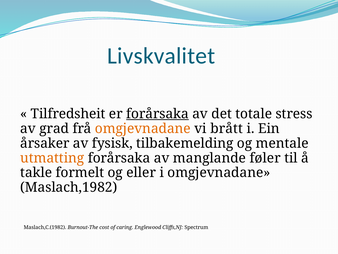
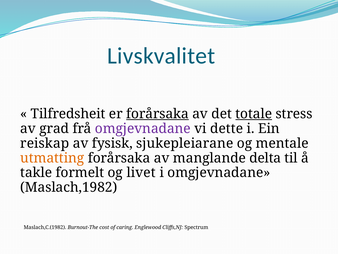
totale underline: none -> present
omgjevnadane at (143, 128) colour: orange -> purple
brått: brått -> dette
årsaker: årsaker -> reiskap
tilbakemelding: tilbakemelding -> sjukepleiarane
føler: føler -> delta
eller: eller -> livet
